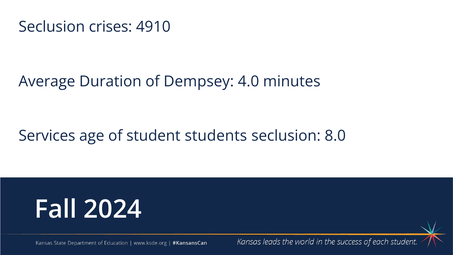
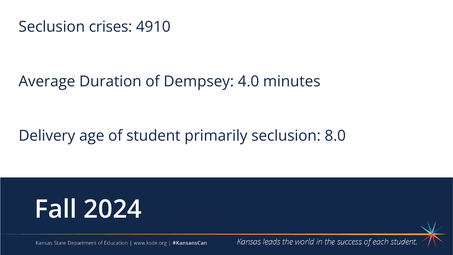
Services: Services -> Delivery
students: students -> primarily
